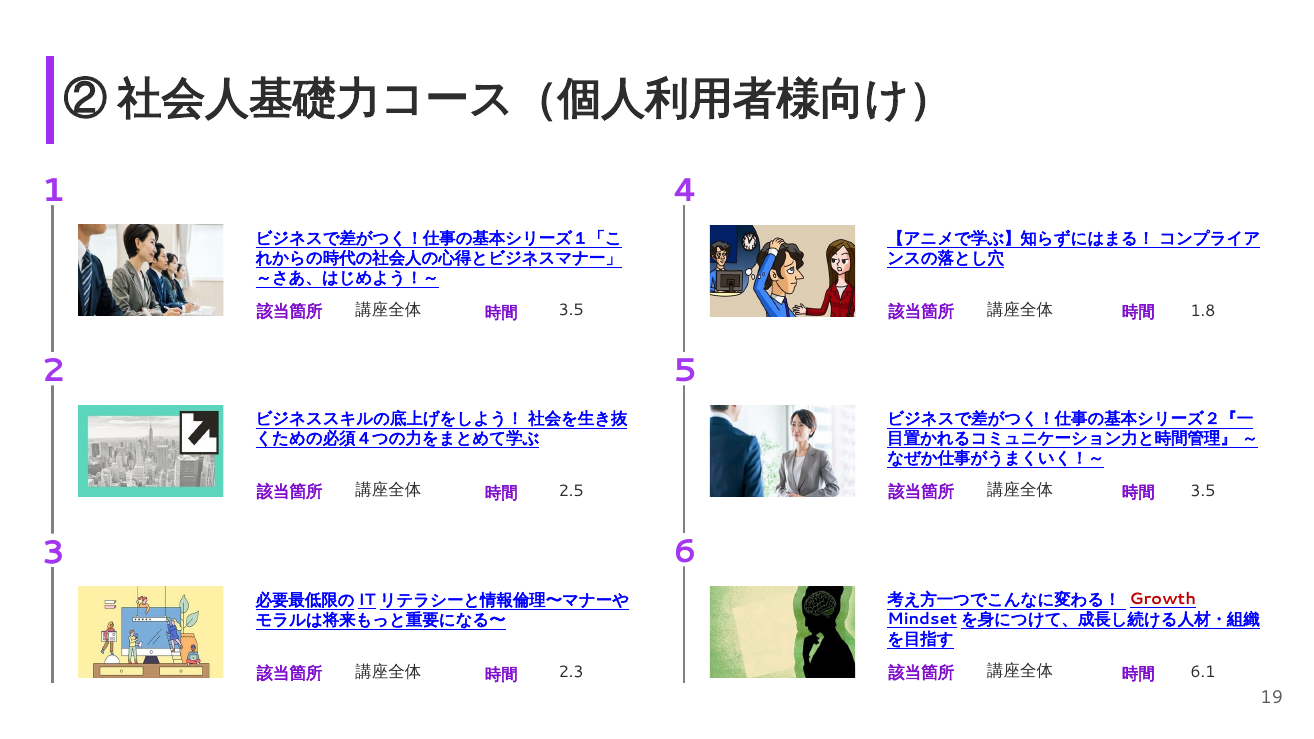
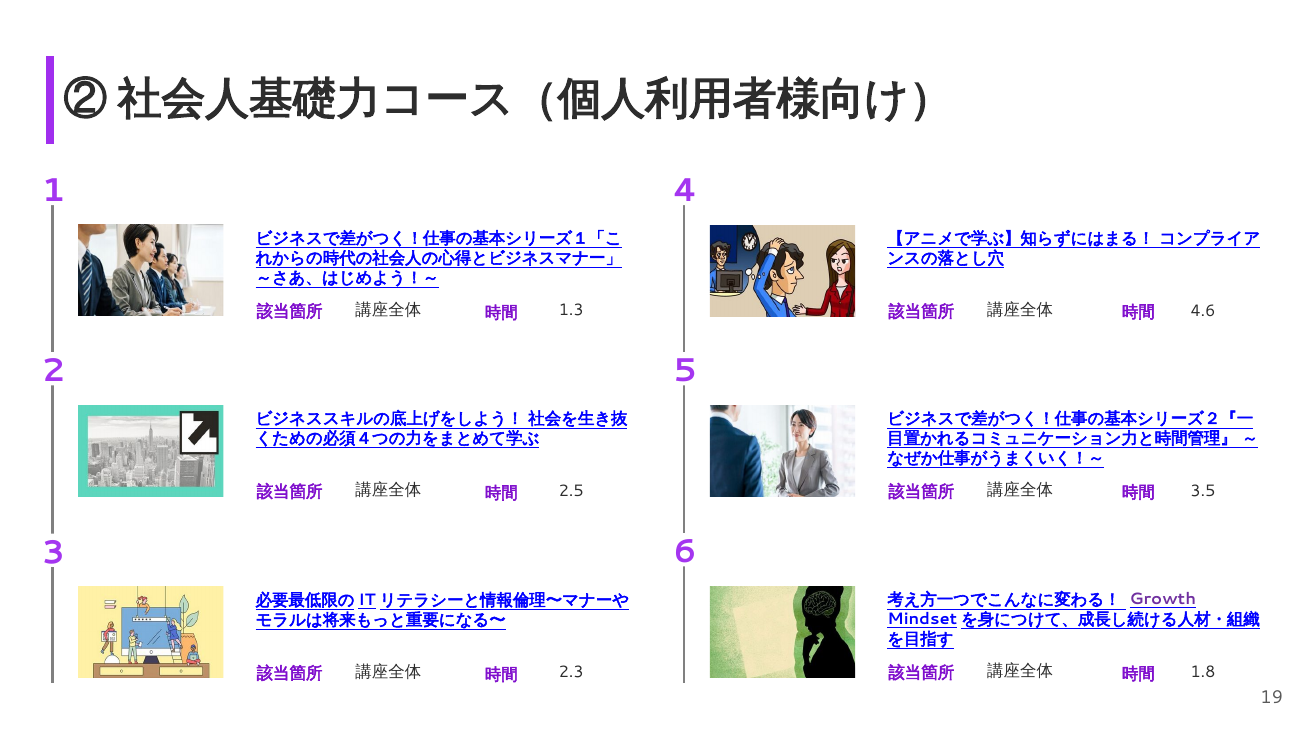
3.5 at (571, 311): 3.5 -> 1.3
1.8: 1.8 -> 4.6
Growth colour: red -> purple
6.1: 6.1 -> 1.8
